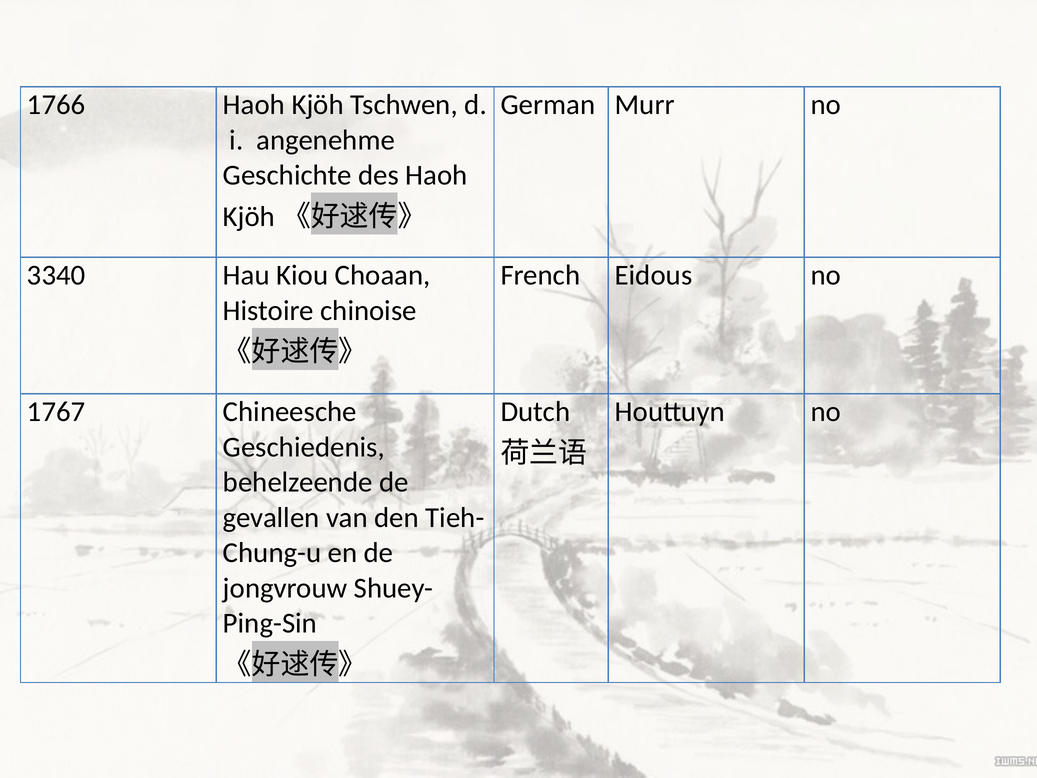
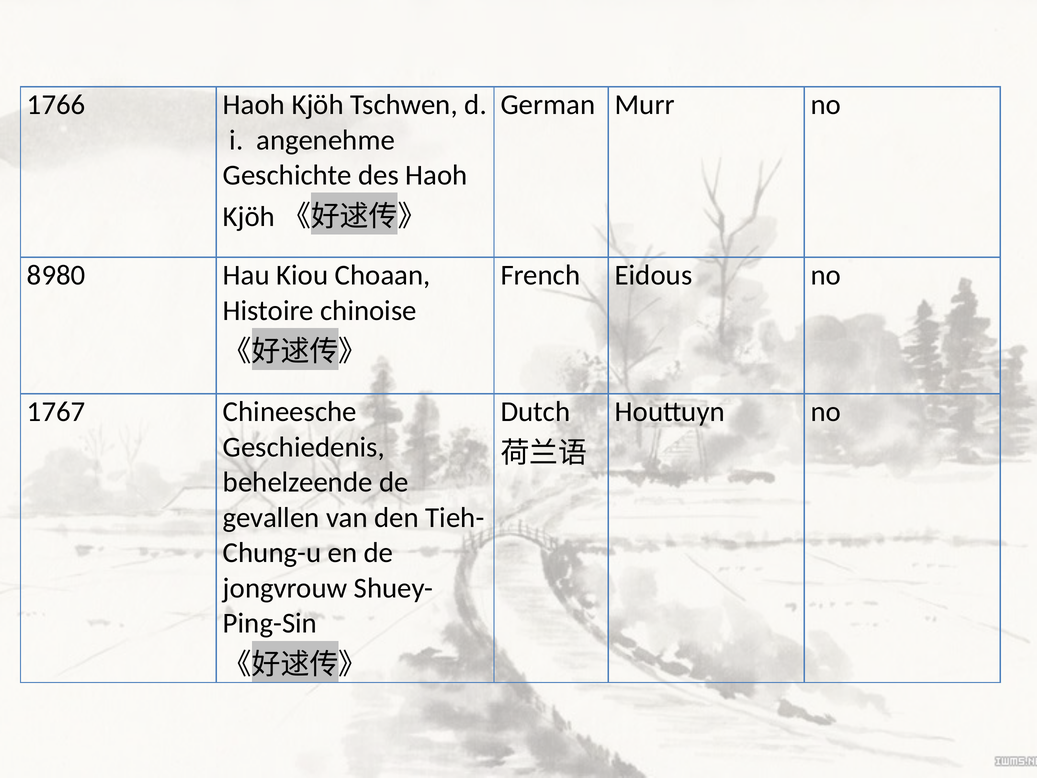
3340: 3340 -> 8980
